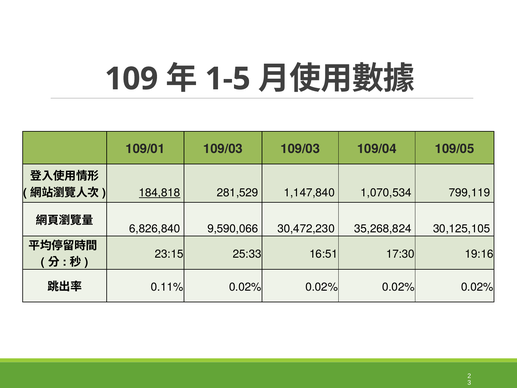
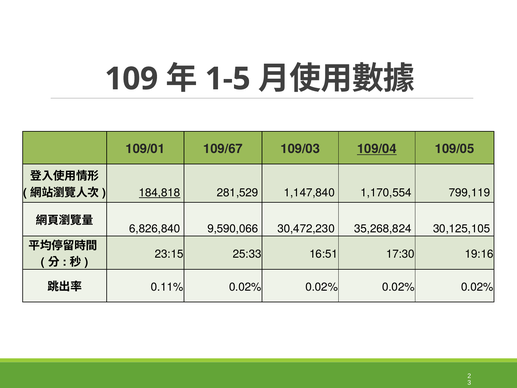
109/01 109/03: 109/03 -> 109/67
109/04 underline: none -> present
1,070,534: 1,070,534 -> 1,170,554
